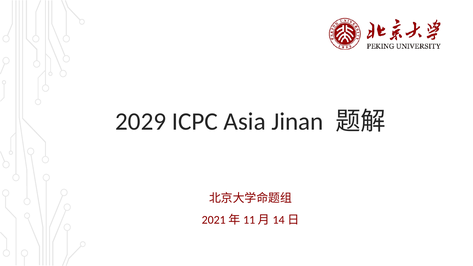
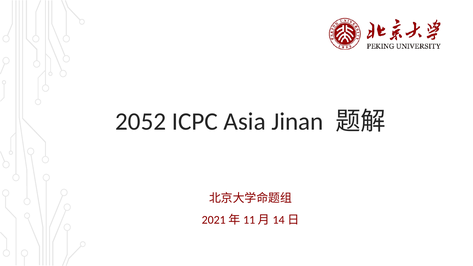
2029: 2029 -> 2052
